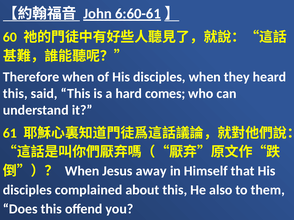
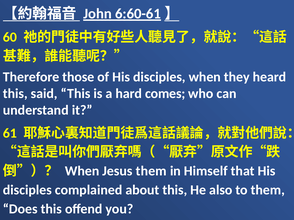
Therefore when: when -> those
Jesus away: away -> them
